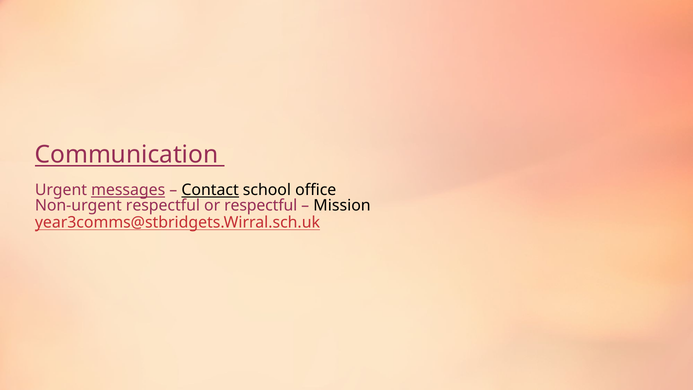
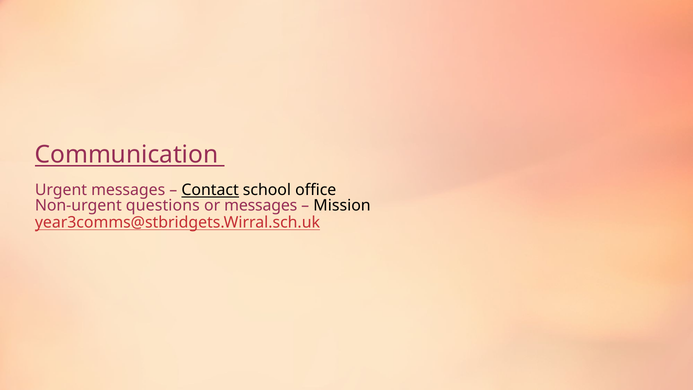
messages at (128, 190) underline: present -> none
Non-urgent respectful: respectful -> questions
or respectful: respectful -> messages
